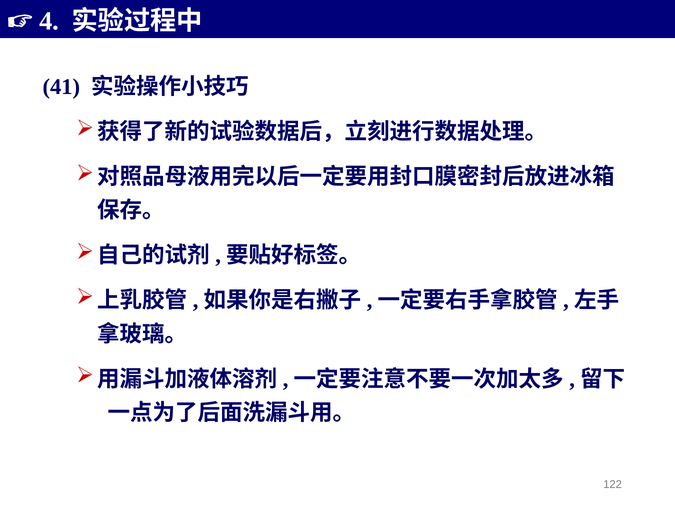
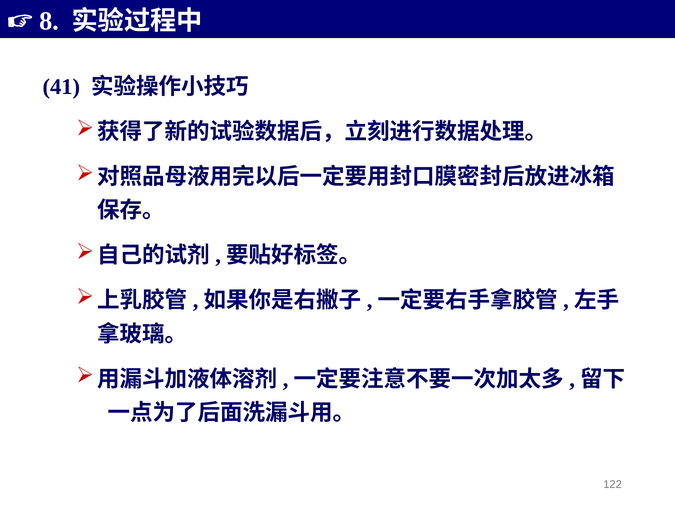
4: 4 -> 8
